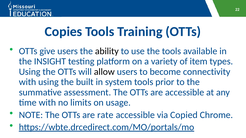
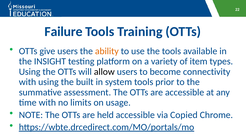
Copies: Copies -> Failure
ability colour: black -> orange
rate: rate -> held
